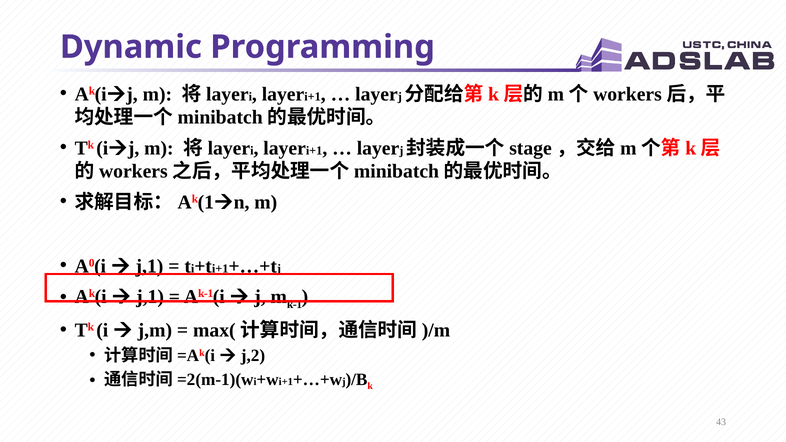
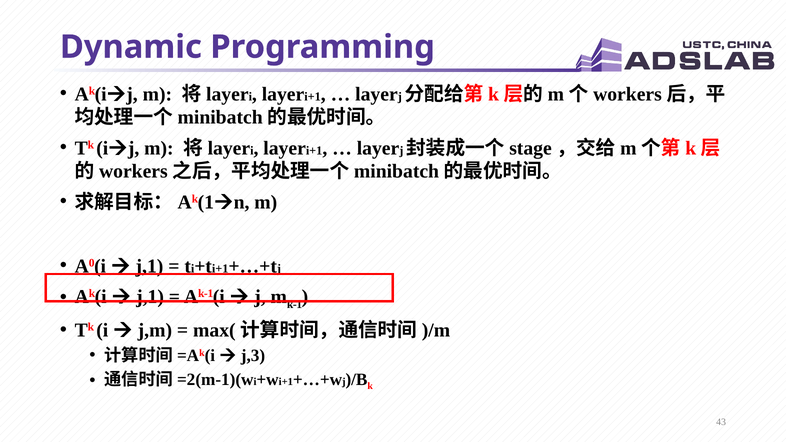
j,2: j,2 -> j,3
